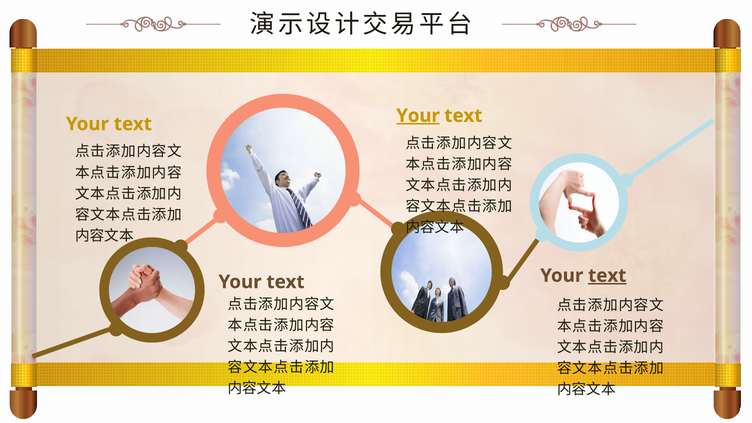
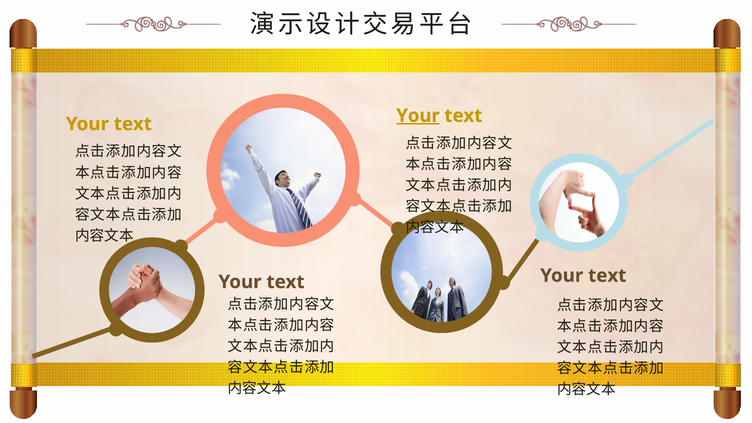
text at (607, 276) underline: present -> none
